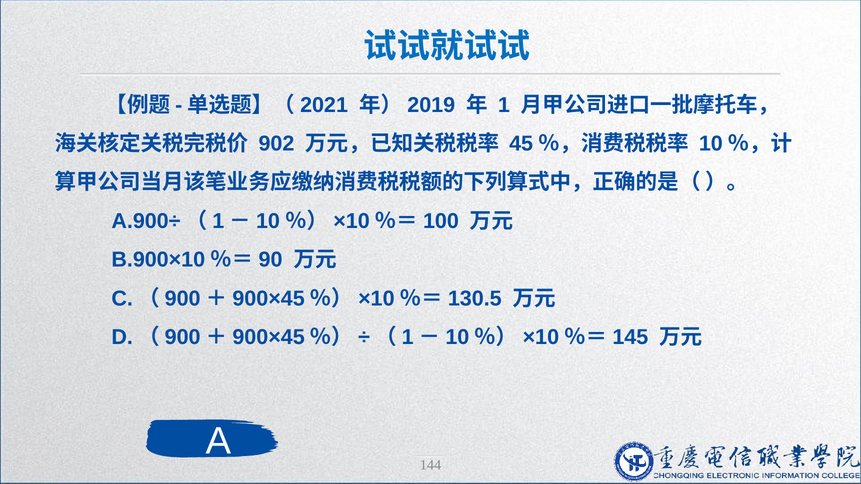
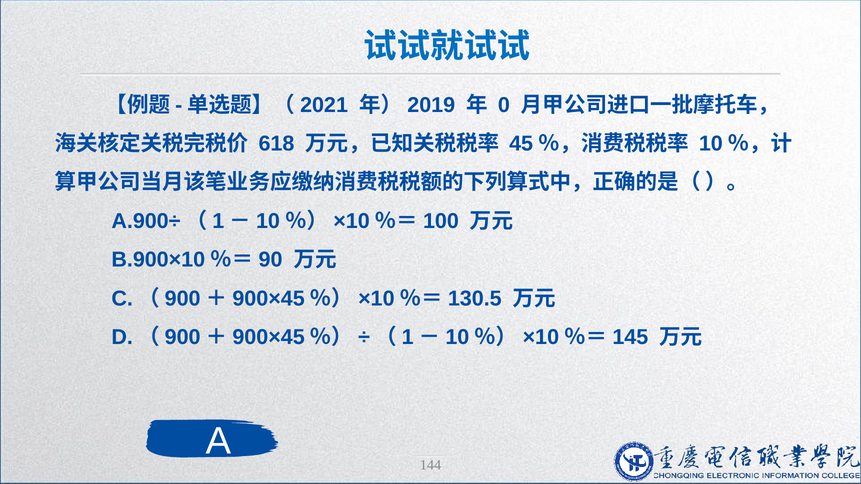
1: 1 -> 0
902: 902 -> 618
